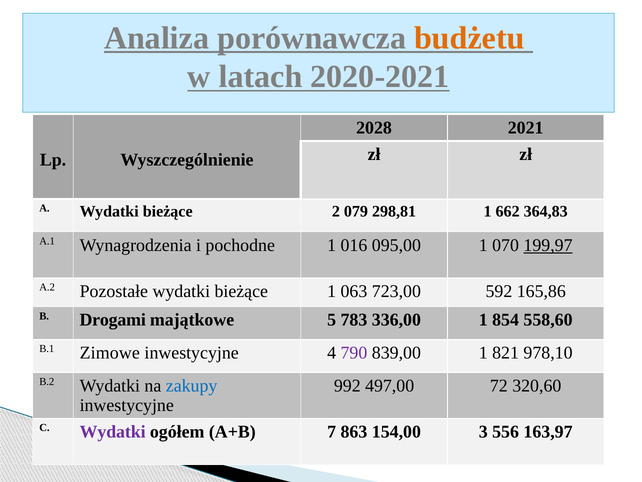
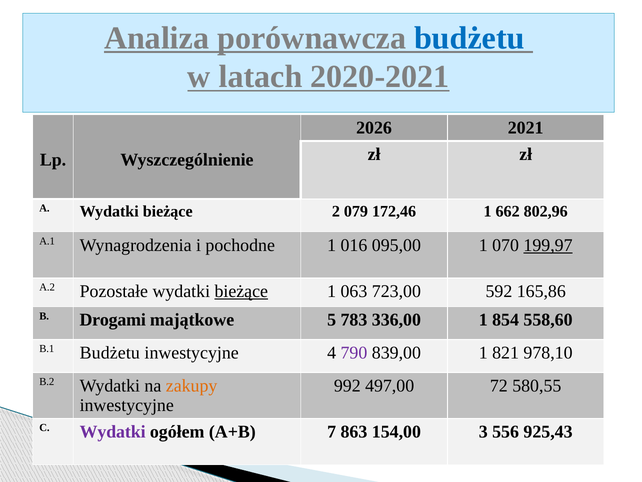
budżetu at (469, 38) colour: orange -> blue
2028: 2028 -> 2026
298,81: 298,81 -> 172,46
364,83: 364,83 -> 802,96
bieżące at (241, 291) underline: none -> present
B.1 Zimowe: Zimowe -> Budżetu
zakupy colour: blue -> orange
320,60: 320,60 -> 580,55
163,97: 163,97 -> 925,43
